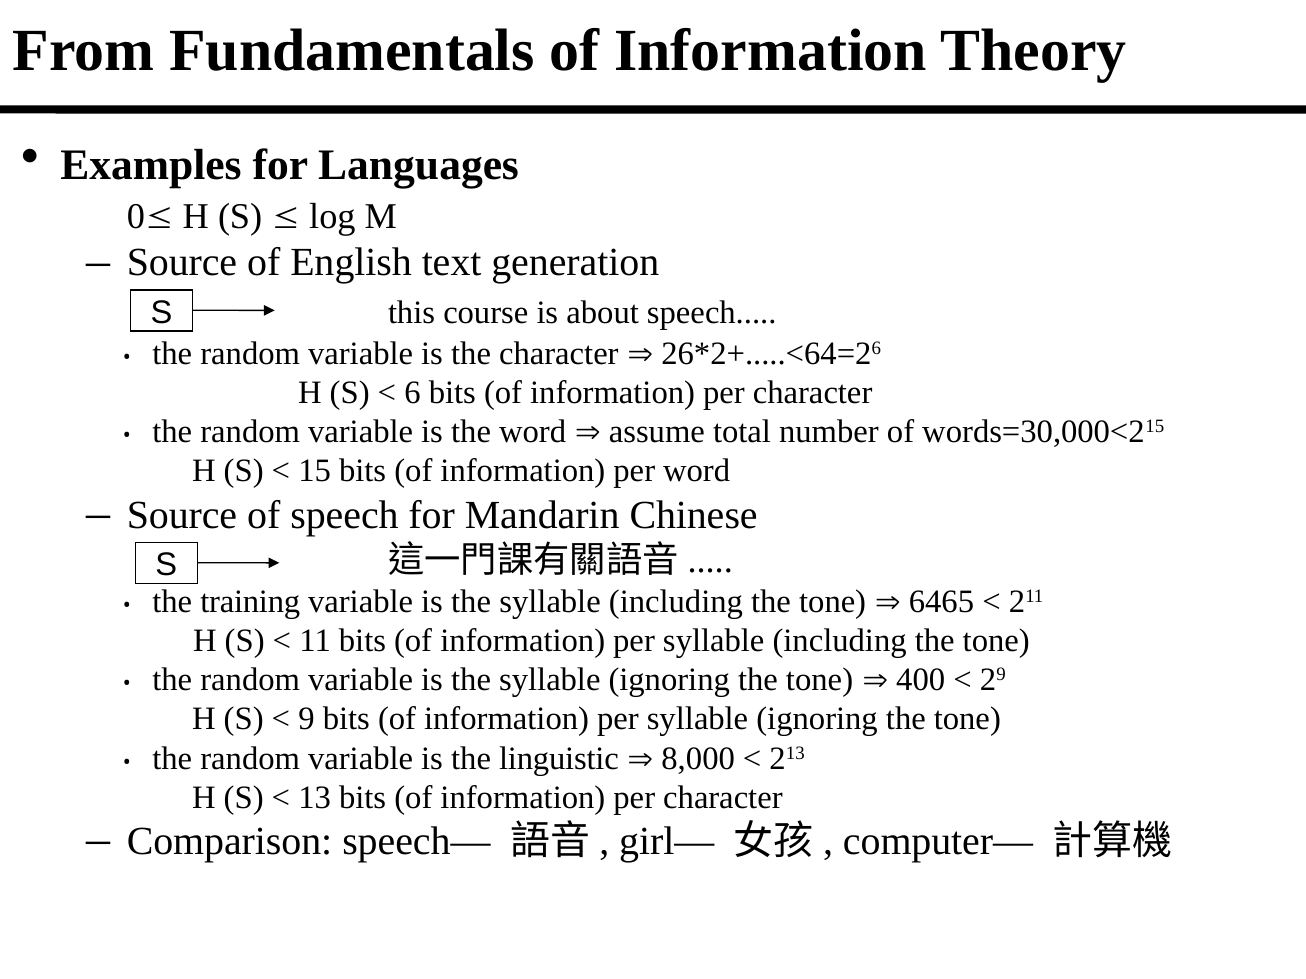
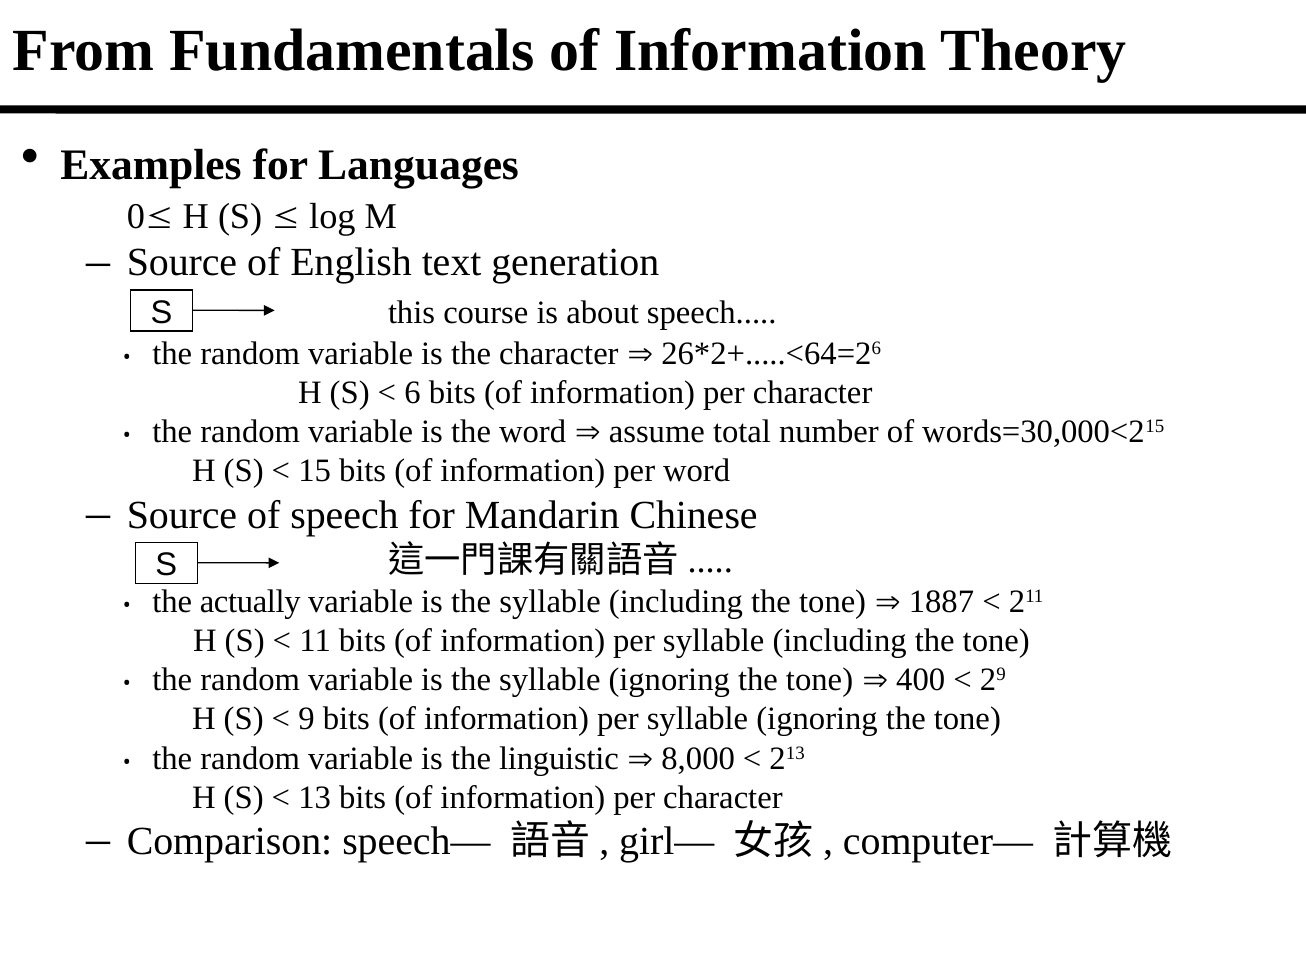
training: training -> actually
6465: 6465 -> 1887
